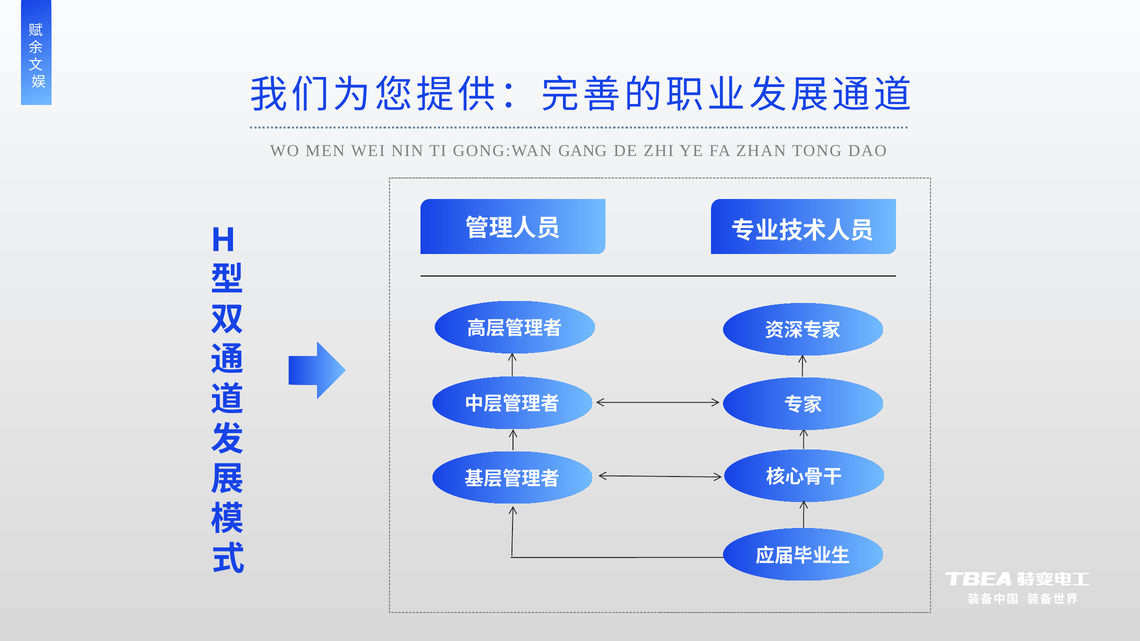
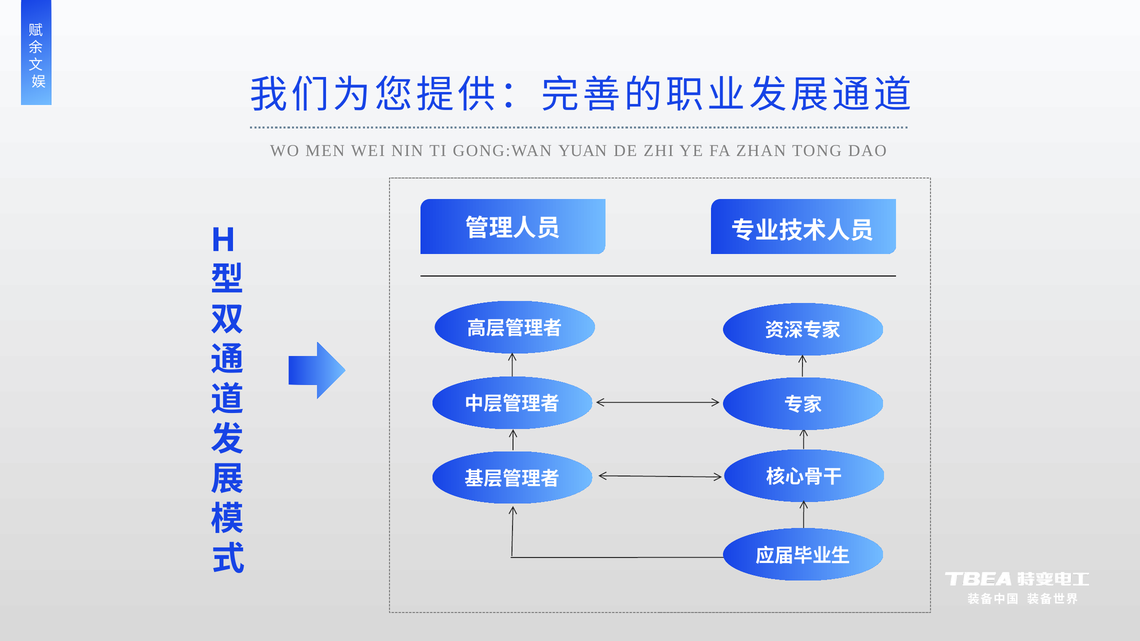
GANG: GANG -> YUAN
